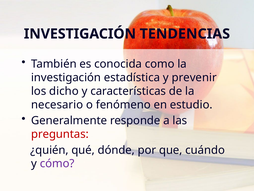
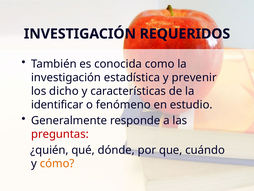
TENDENCIAS: TENDENCIAS -> REQUERIDOS
necesario: necesario -> identificar
cómo colour: purple -> orange
